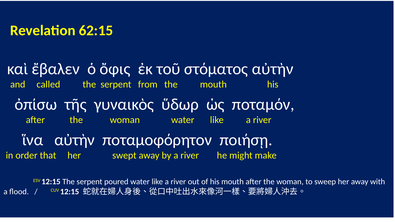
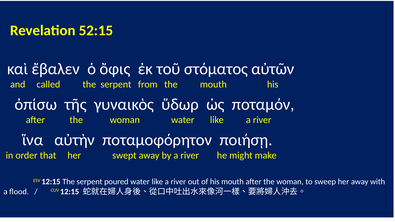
62:15: 62:15 -> 52:15
στόματος αὐτὴν: αὐτὴν -> αὐτῶν
